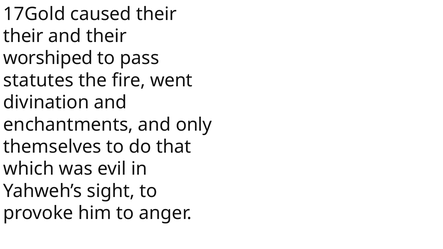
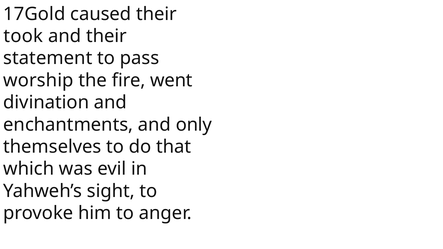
their at (23, 36): their -> took
worshiped: worshiped -> statement
statutes: statutes -> worship
